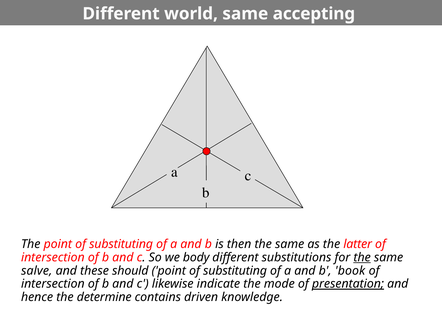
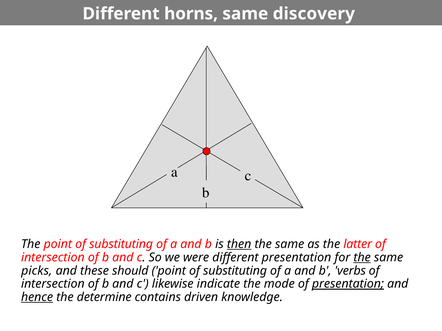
world: world -> horns
accepting: accepting -> discovery
then underline: none -> present
body: body -> were
different substitutions: substitutions -> presentation
salve: salve -> picks
book: book -> verbs
hence underline: none -> present
